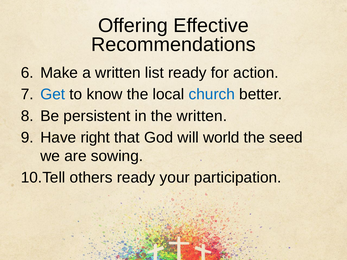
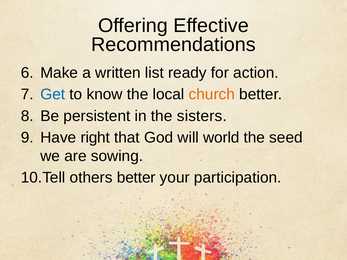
church colour: blue -> orange
the written: written -> sisters
others ready: ready -> better
